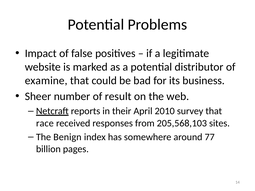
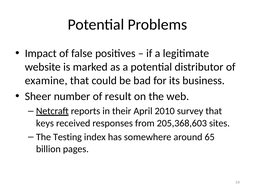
race: race -> keys
205,568,103: 205,568,103 -> 205,368,603
Benign: Benign -> Testing
77: 77 -> 65
